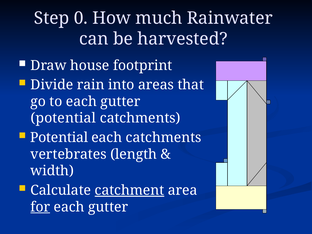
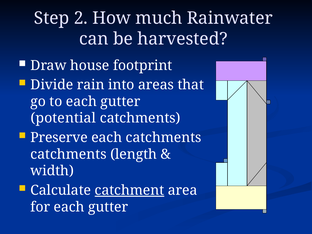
0: 0 -> 2
Potential at (59, 138): Potential -> Preserve
vertebrates at (69, 154): vertebrates -> catchments
for underline: present -> none
